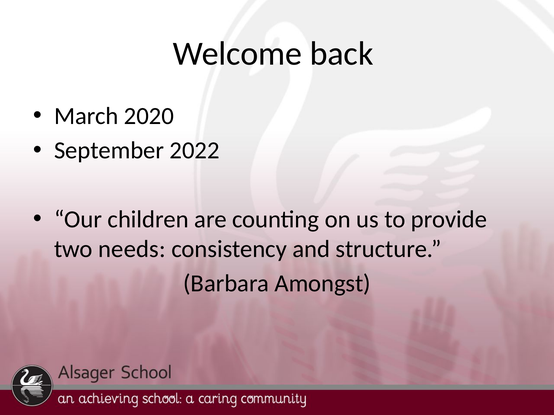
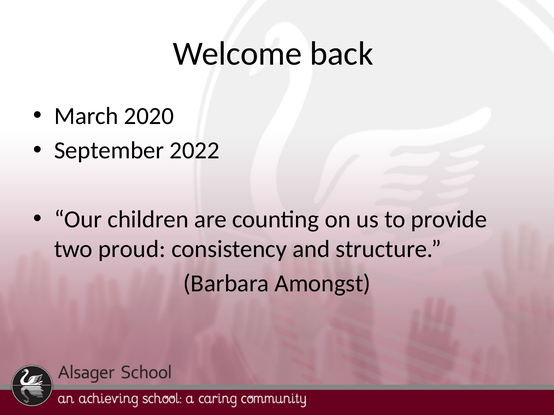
needs: needs -> proud
